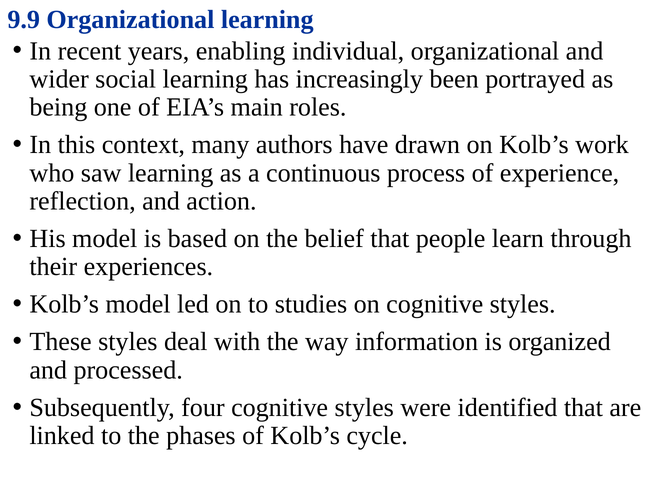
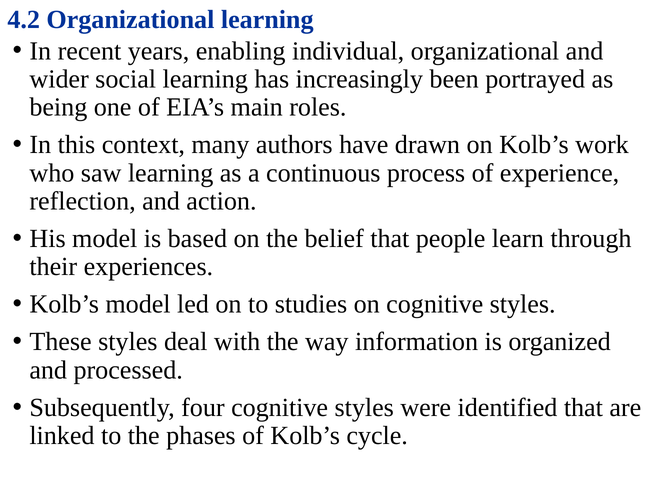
9.9: 9.9 -> 4.2
